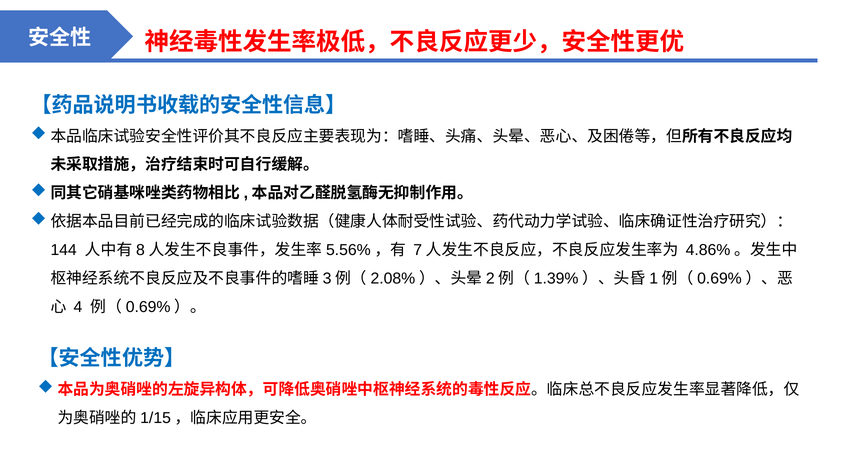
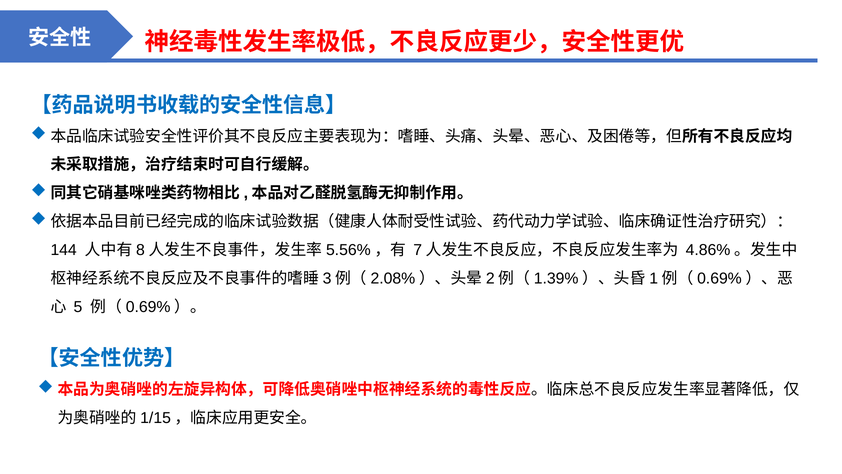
4: 4 -> 5
